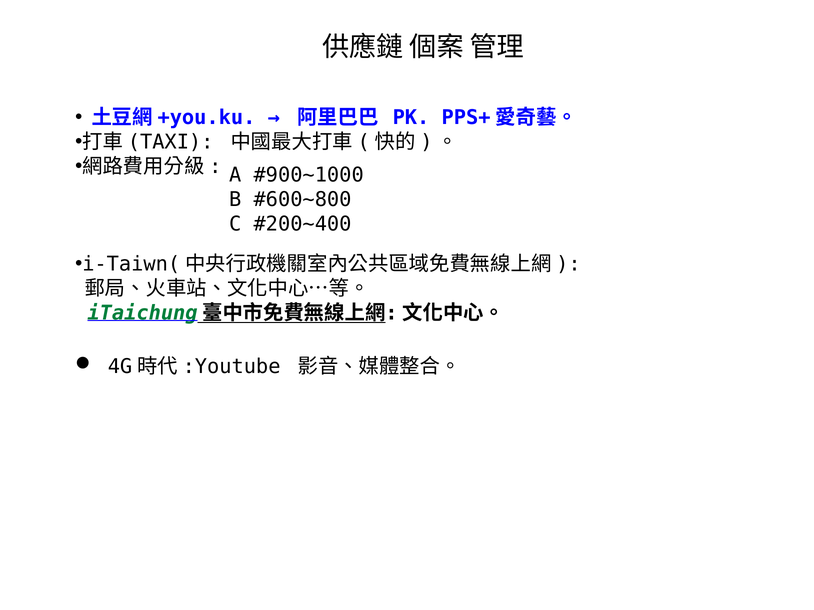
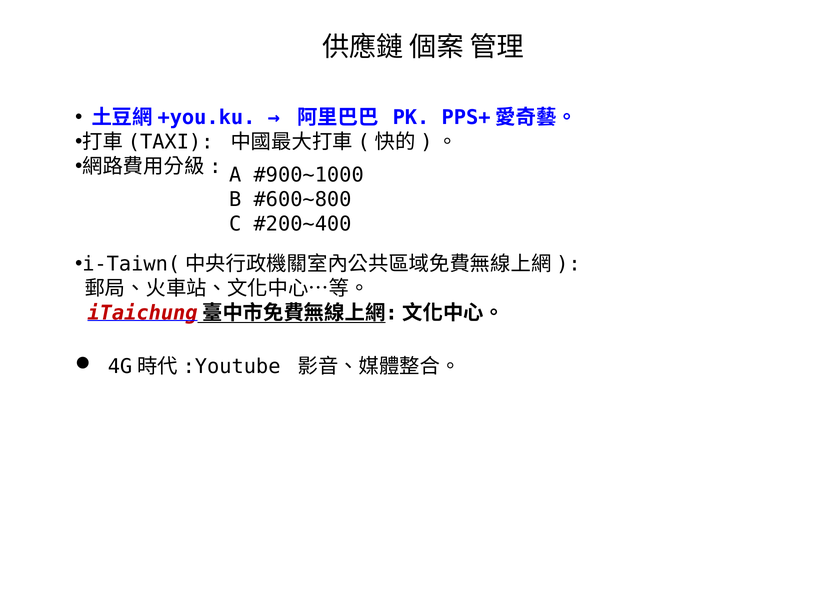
iTaichung colour: green -> red
